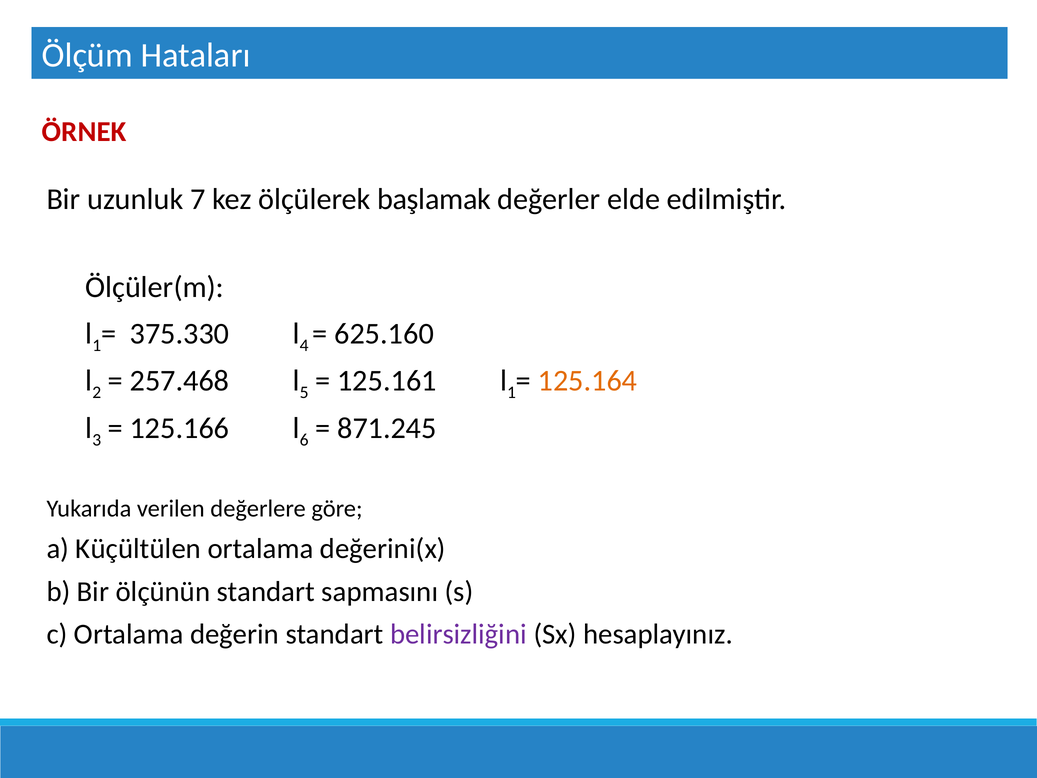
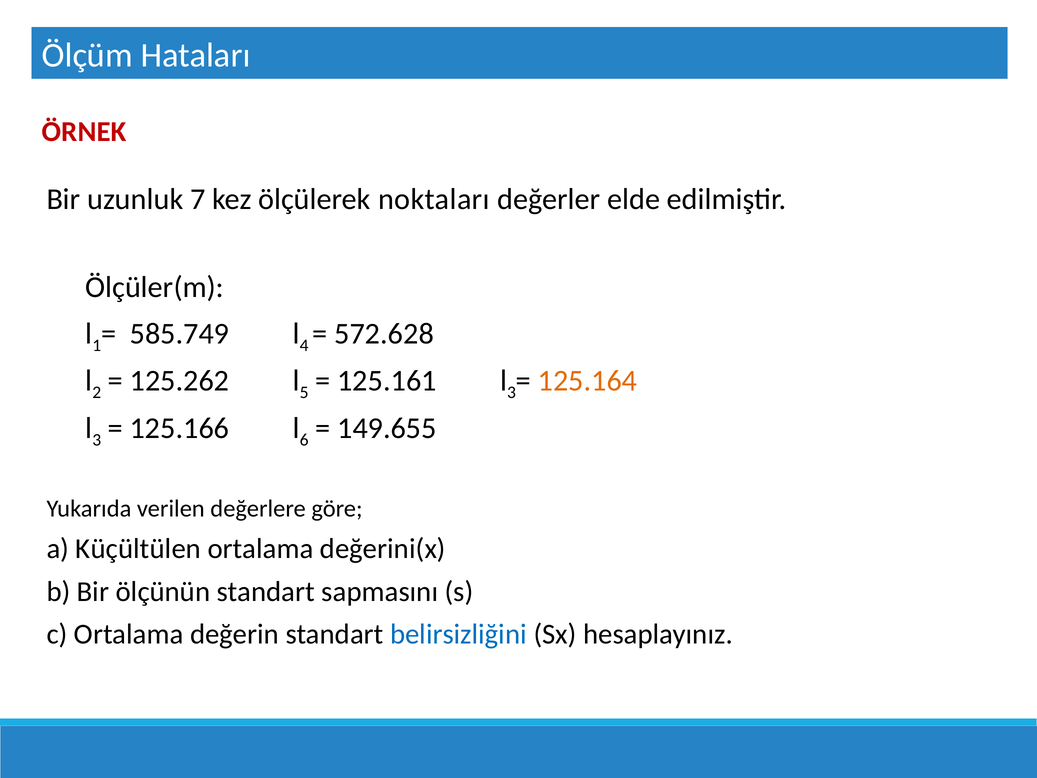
başlamak: başlamak -> noktaları
375.330: 375.330 -> 585.749
625.160: 625.160 -> 572.628
257.468: 257.468 -> 125.262
1 at (512, 393): 1 -> 3
871.245: 871.245 -> 149.655
belirsizliğini colour: purple -> blue
